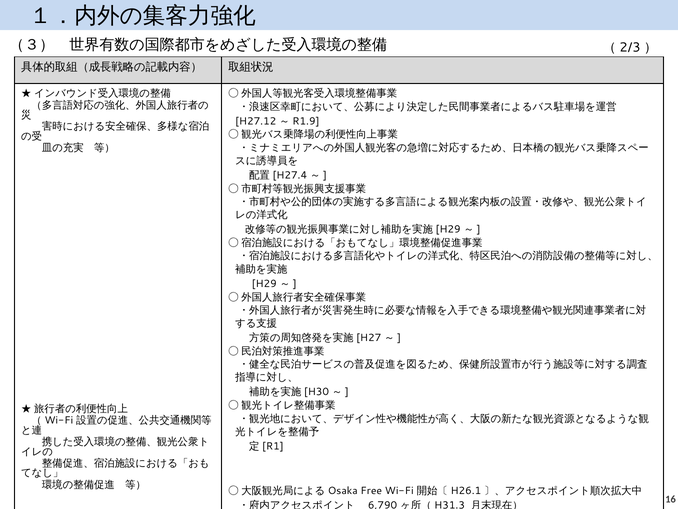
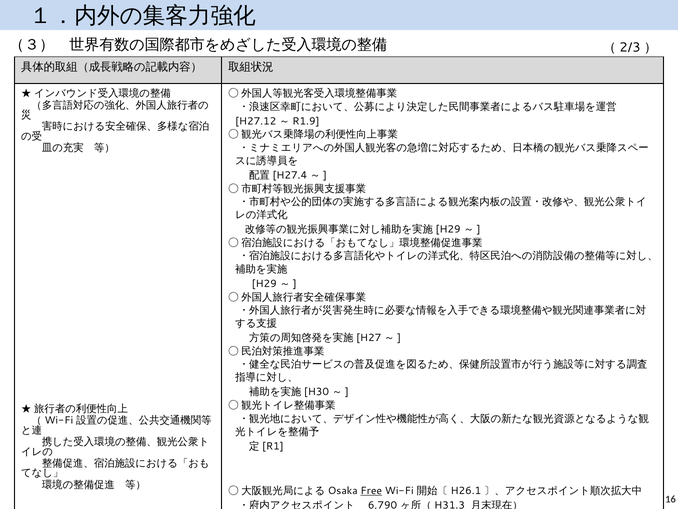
Free at (371, 490) underline: none -> present
